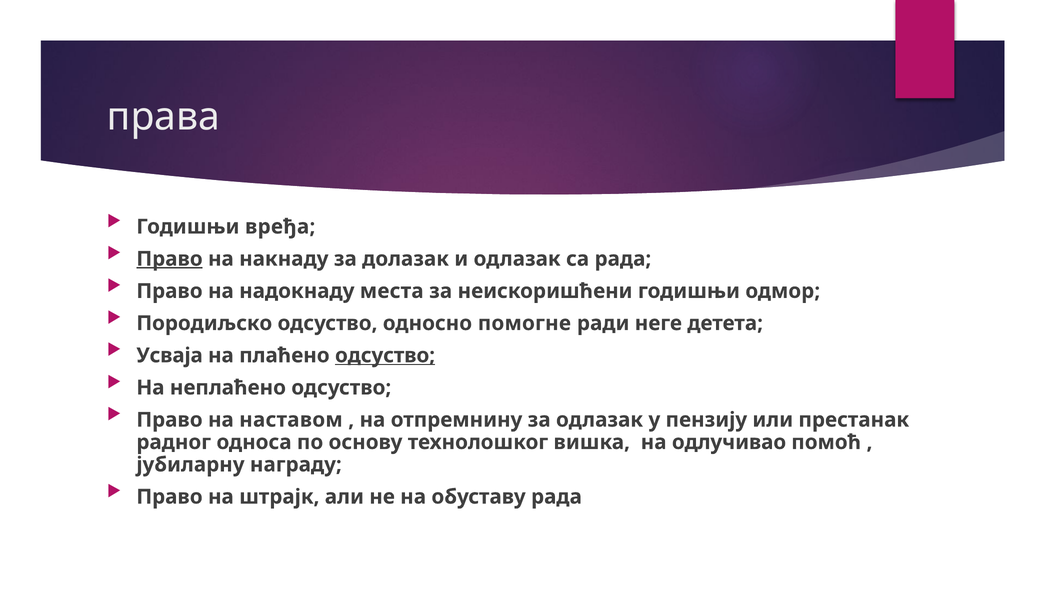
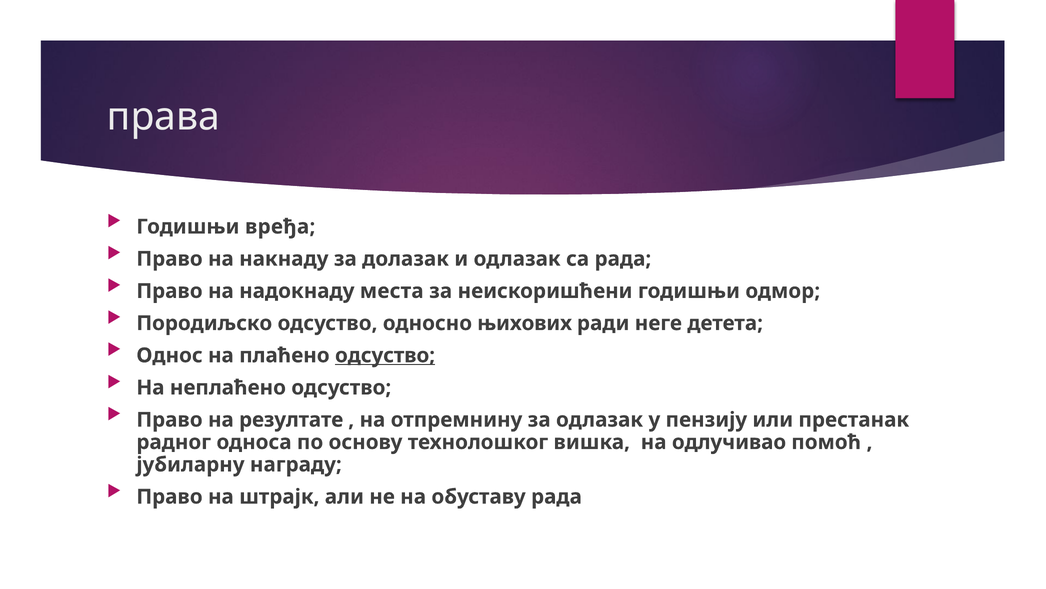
Право at (170, 259) underline: present -> none
помогне: помогне -> њихових
Усваја: Усваја -> Однос
наставом: наставом -> резултате
